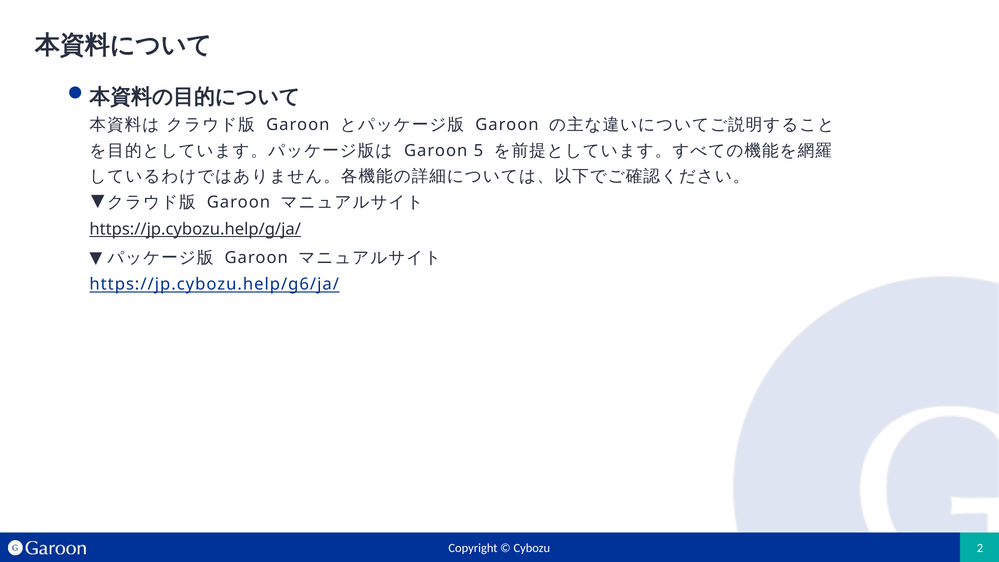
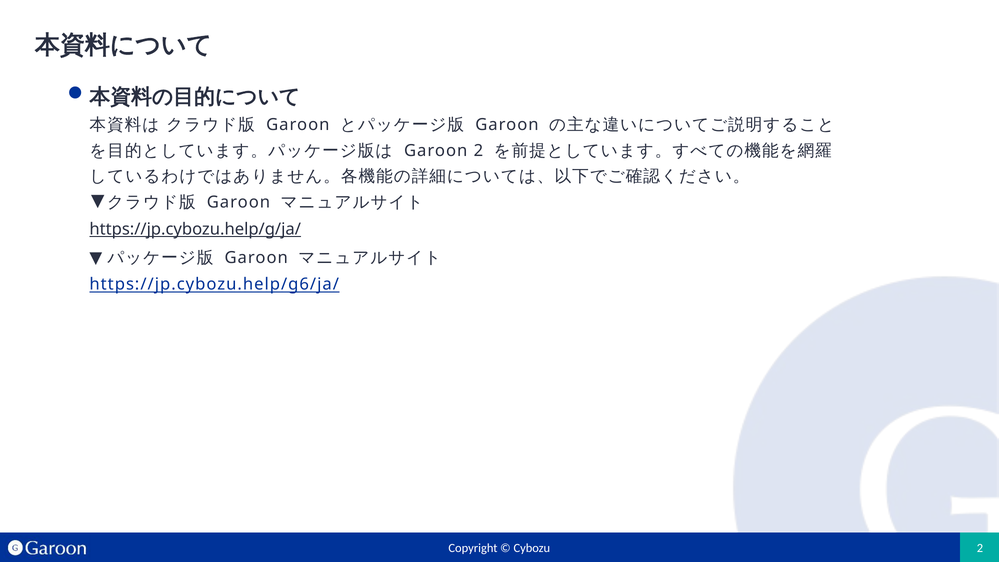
Garoon 5: 5 -> 2
